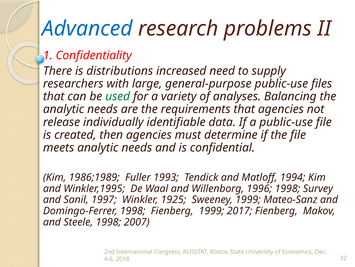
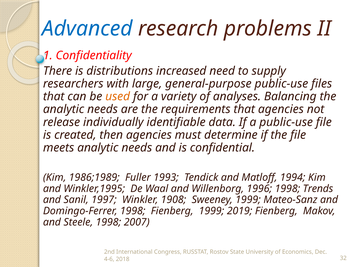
used colour: green -> orange
Survey: Survey -> Trends
1925: 1925 -> 1908
2017: 2017 -> 2019
